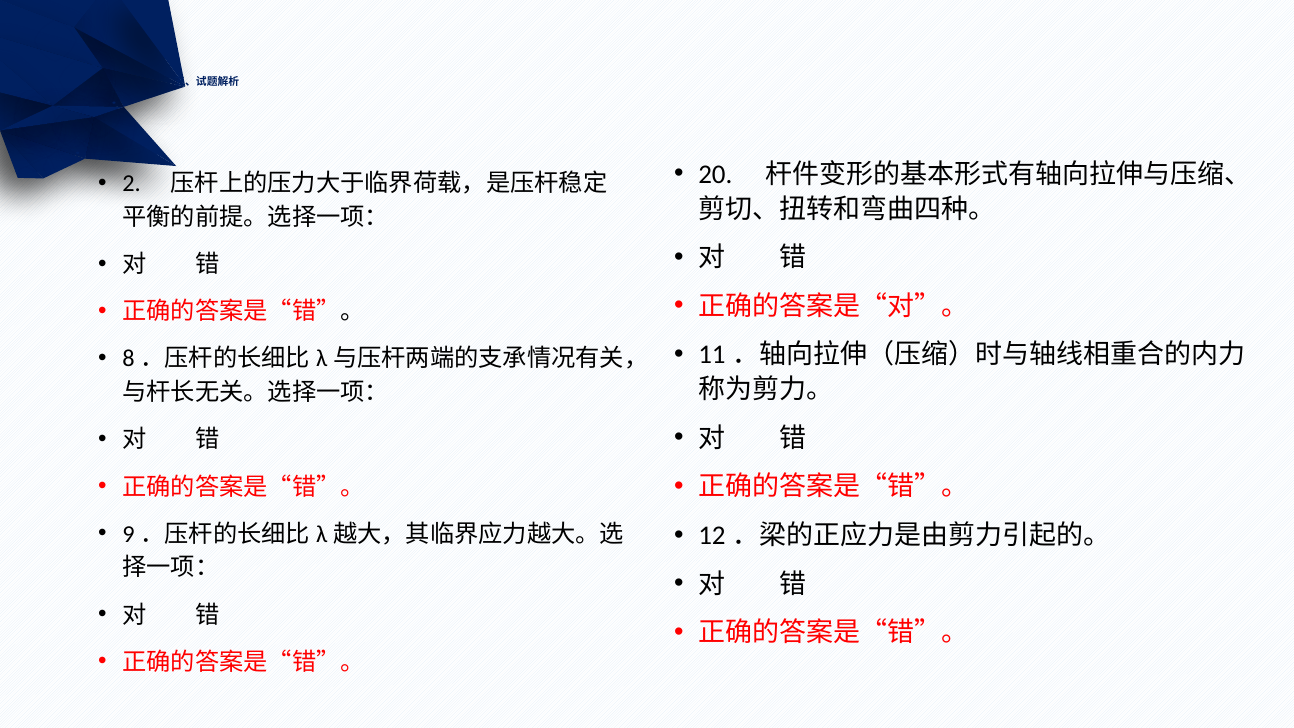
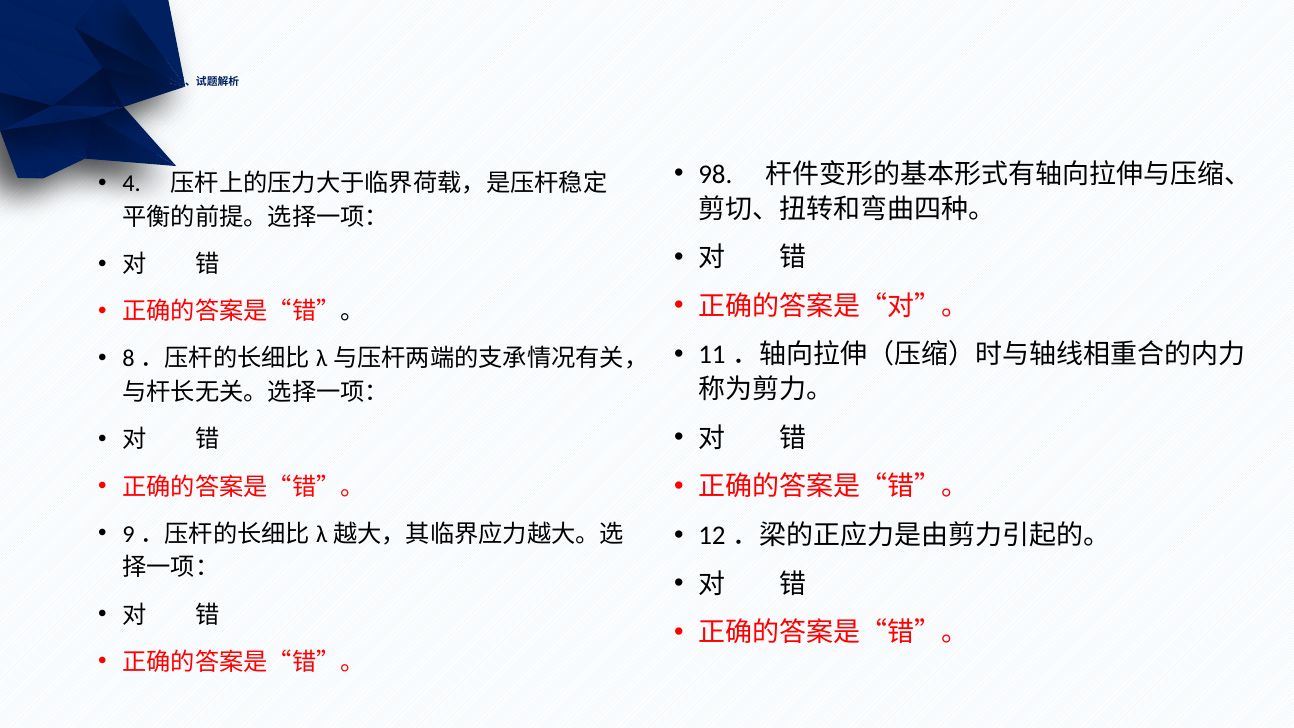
20: 20 -> 98
2: 2 -> 4
